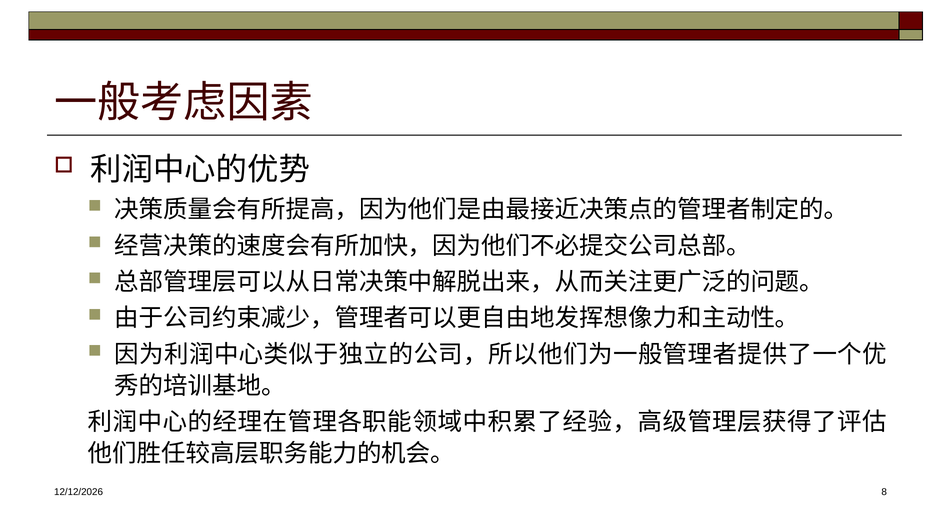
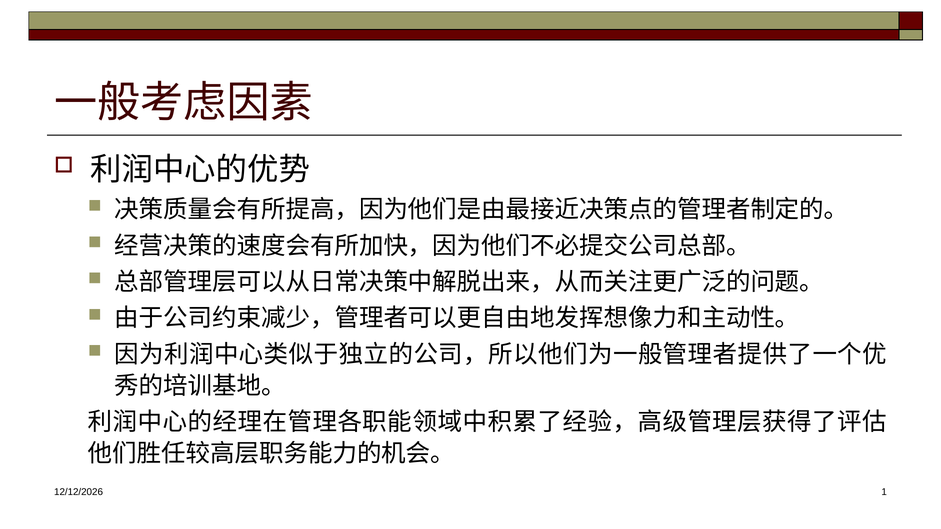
8: 8 -> 1
